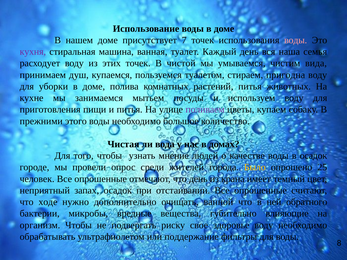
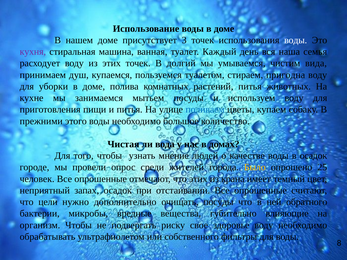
7: 7 -> 3
воды at (296, 40) colour: pink -> white
чистой: чистой -> долгий
поливаем colour: purple -> blue
что день: день -> этих
ходе: ходе -> цели
очищать ванной: ванной -> посуды
поддержание: поддержание -> собственного
